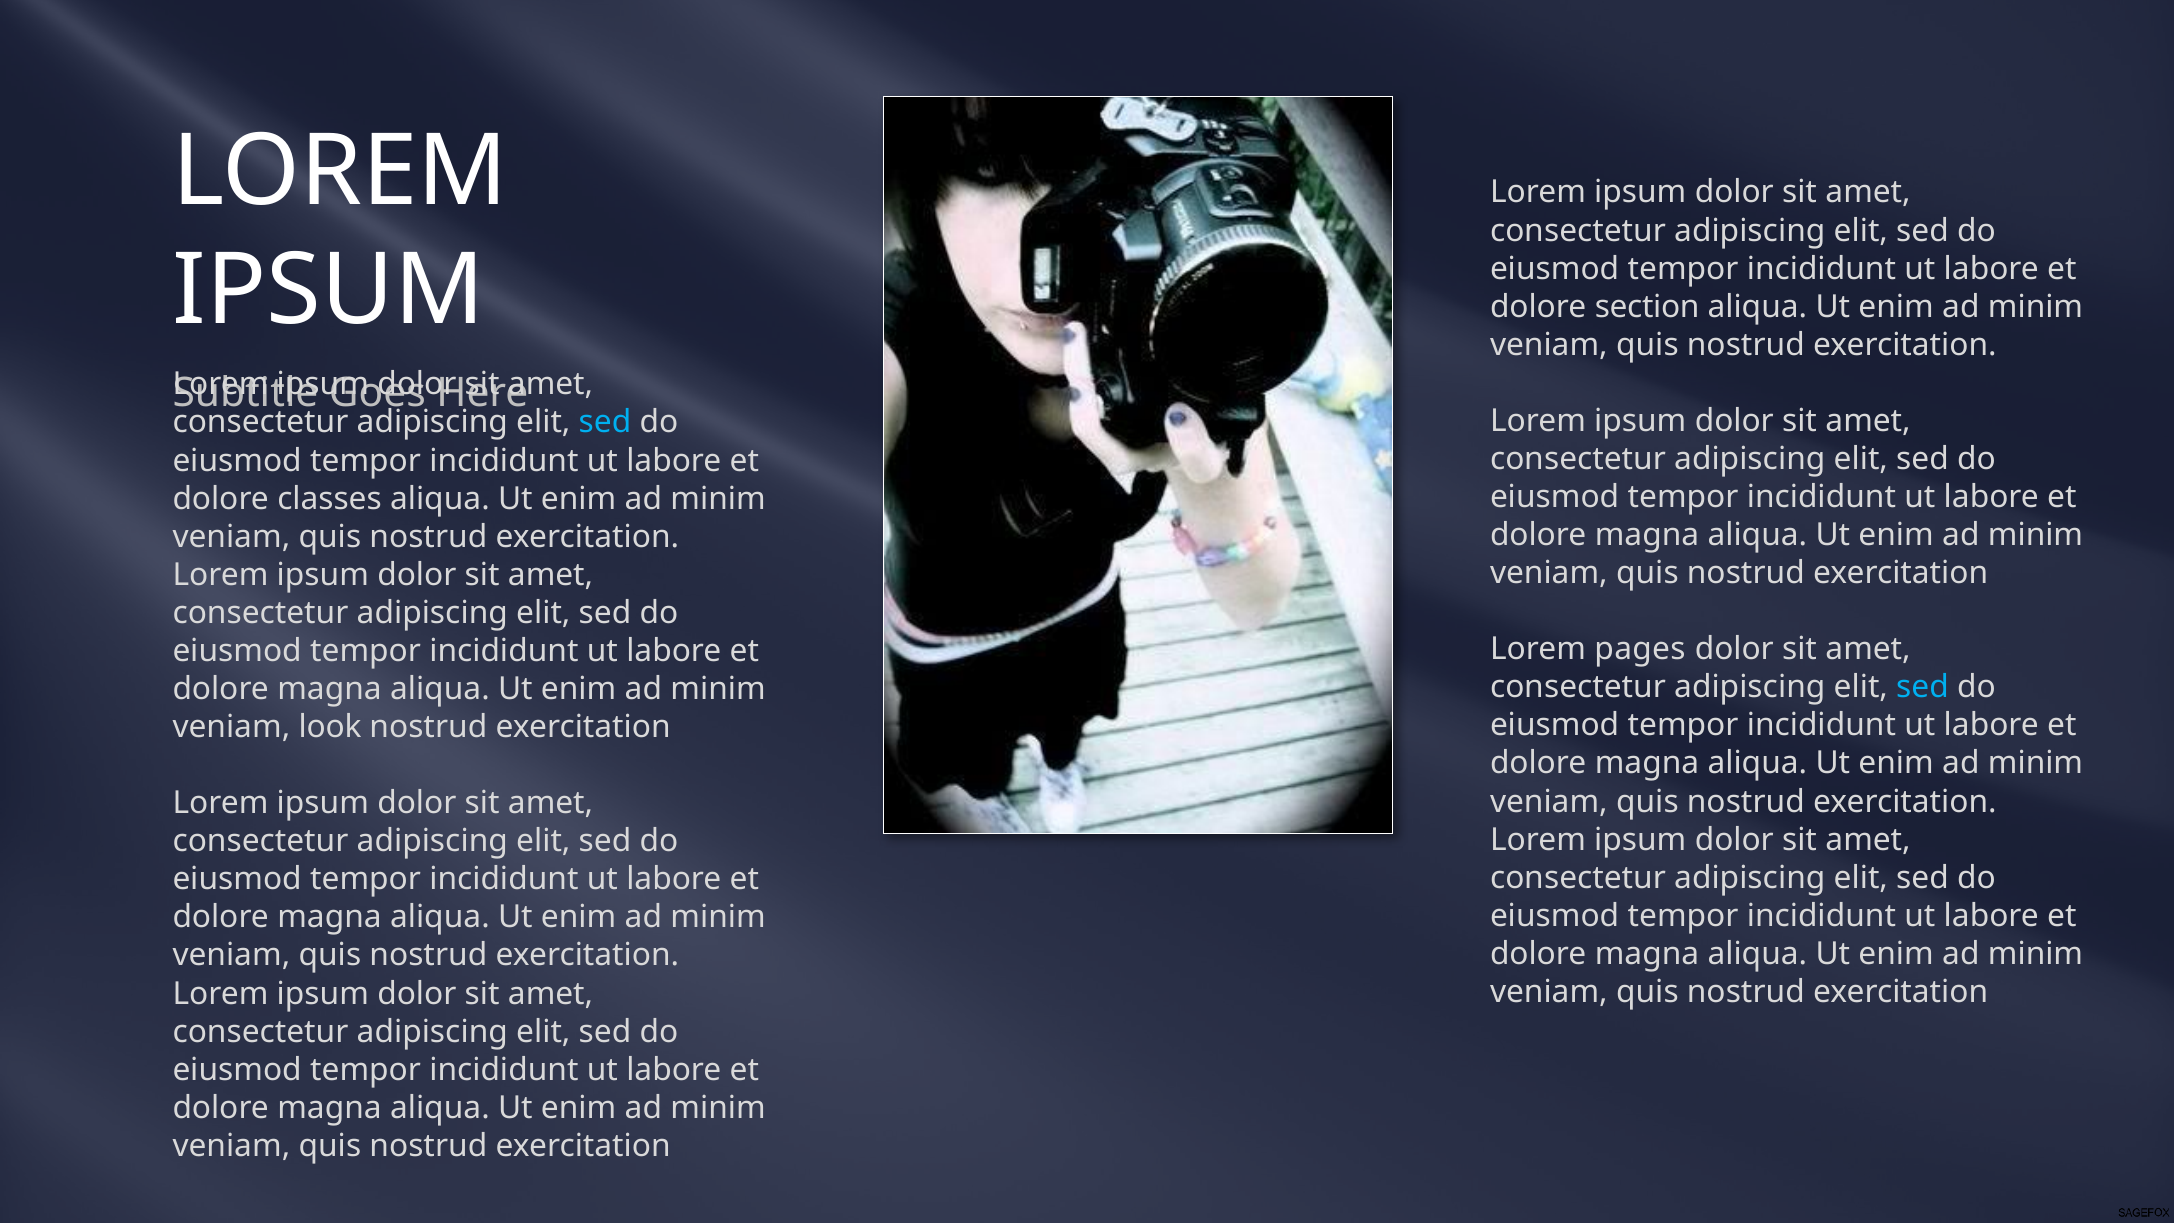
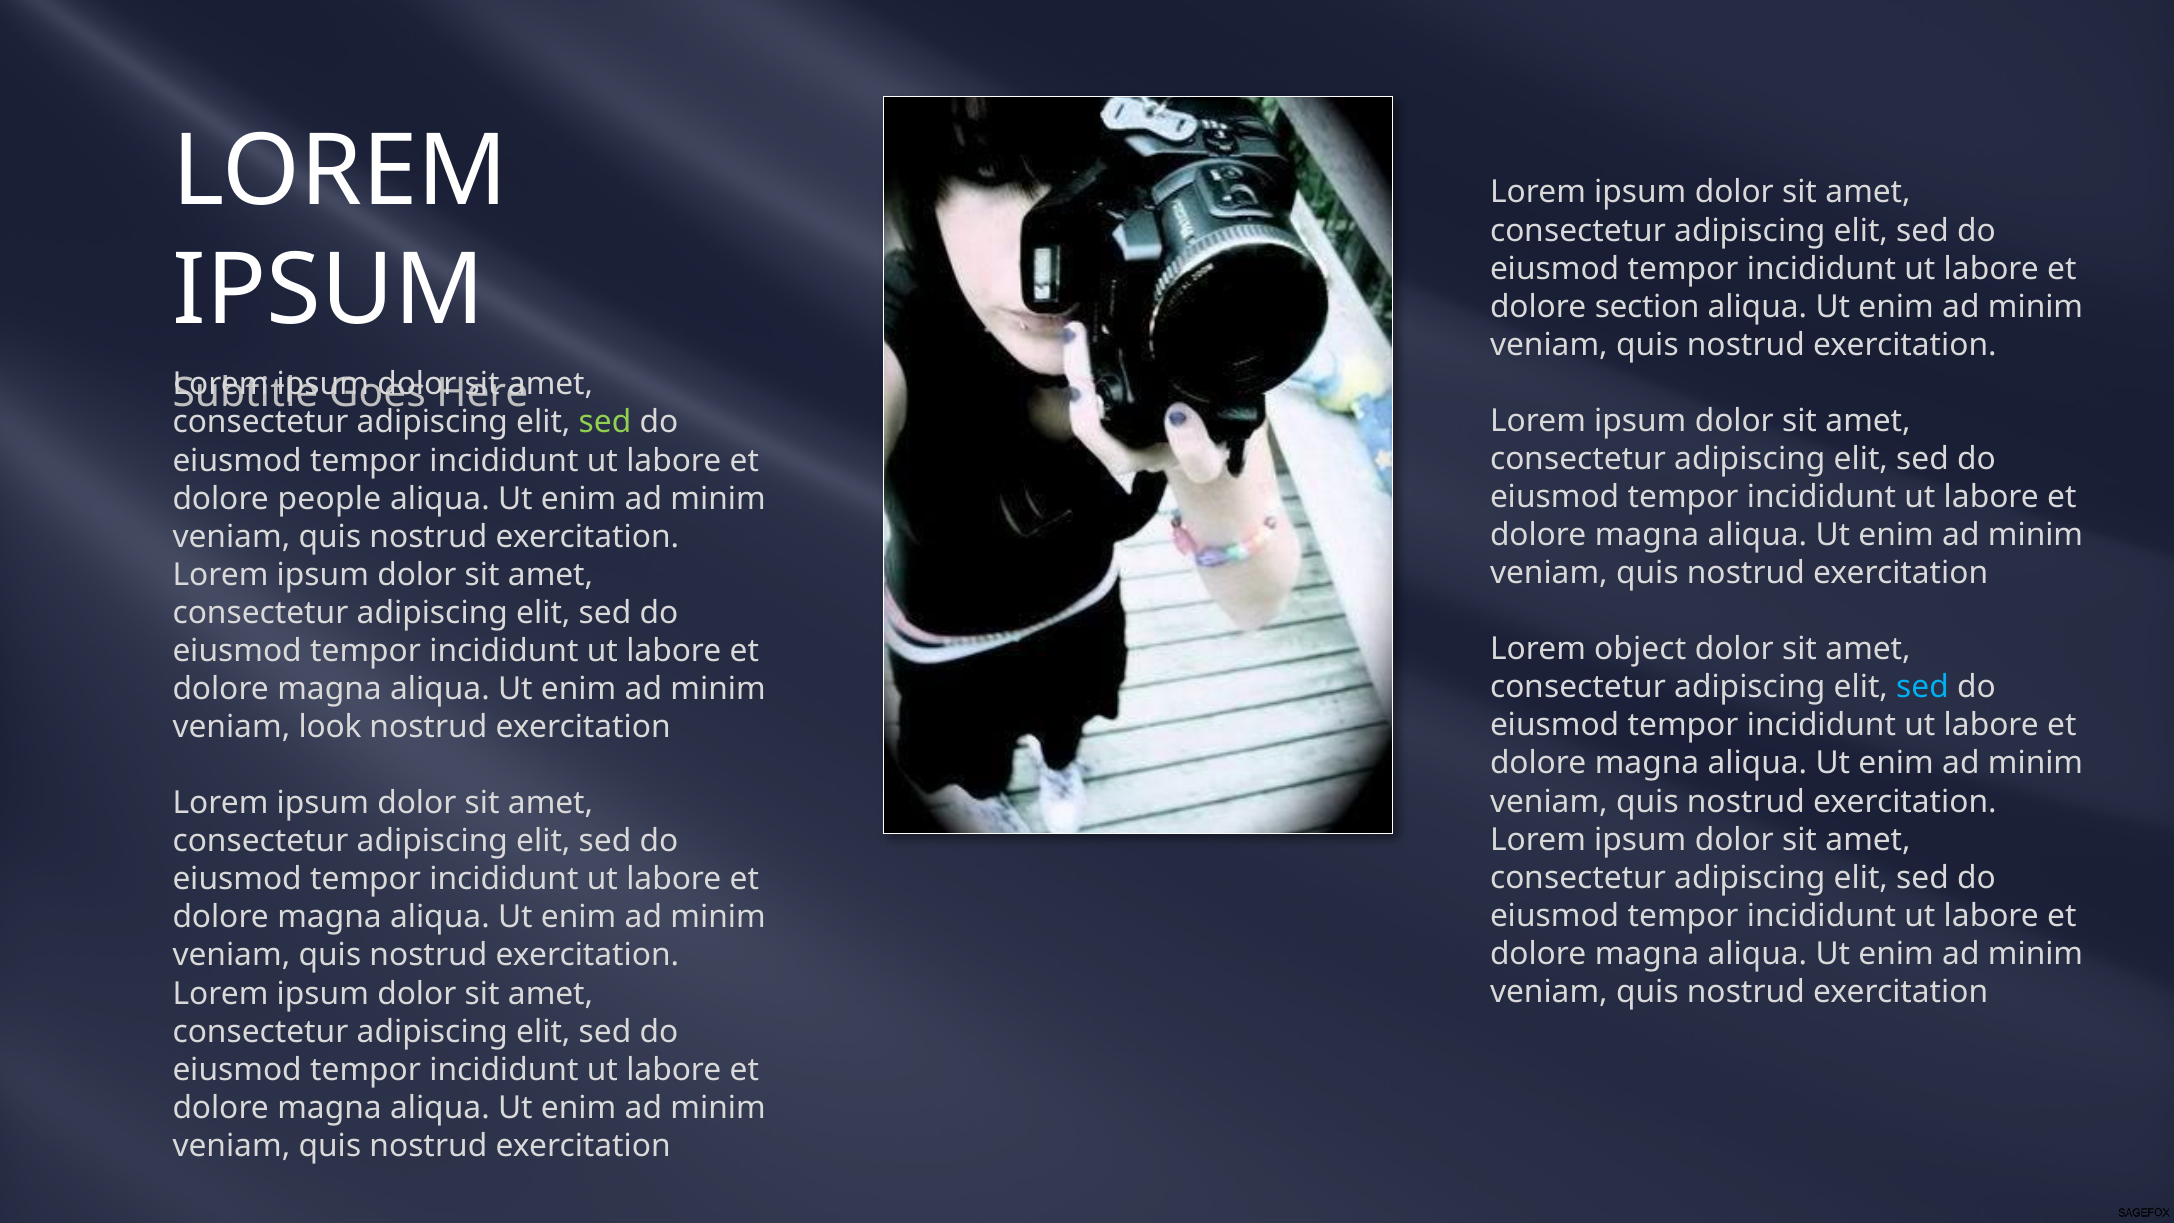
sed at (605, 422) colour: light blue -> light green
classes: classes -> people
pages: pages -> object
